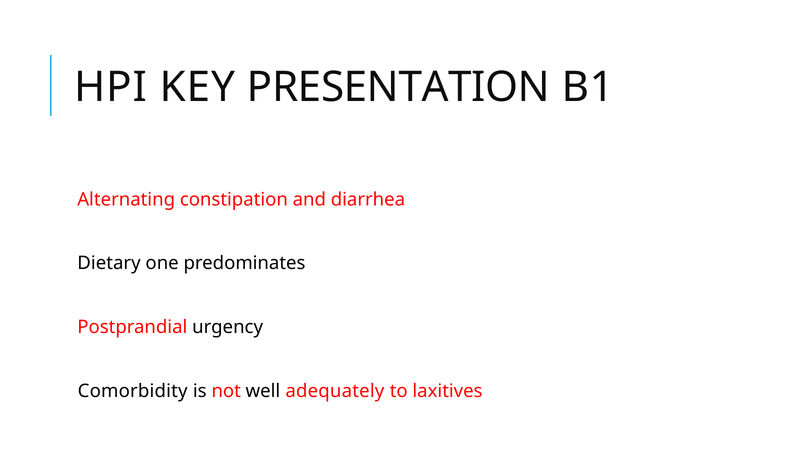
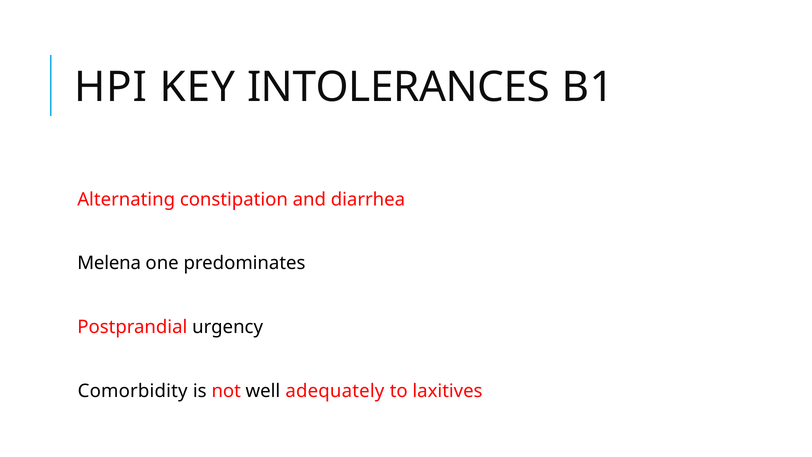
PRESENTATION: PRESENTATION -> INTOLERANCES
Dietary: Dietary -> Melena
